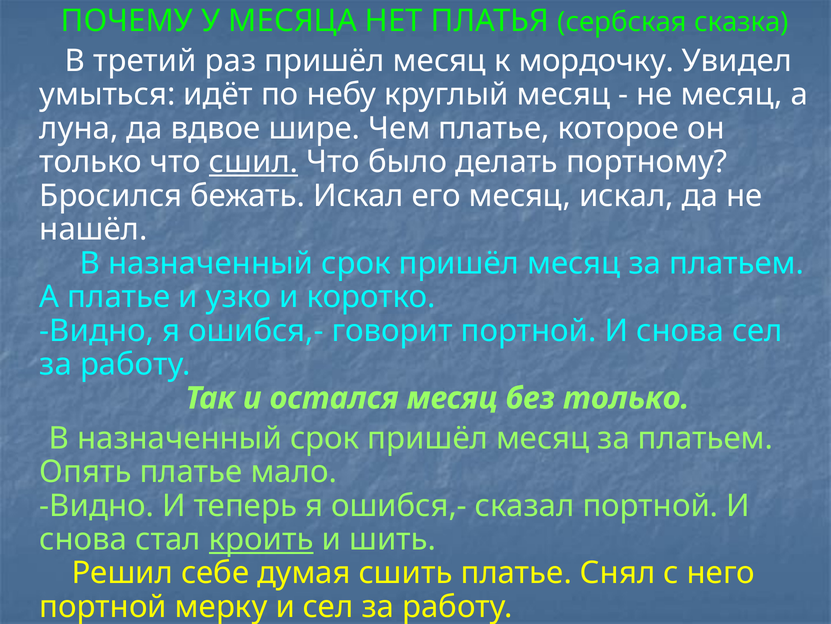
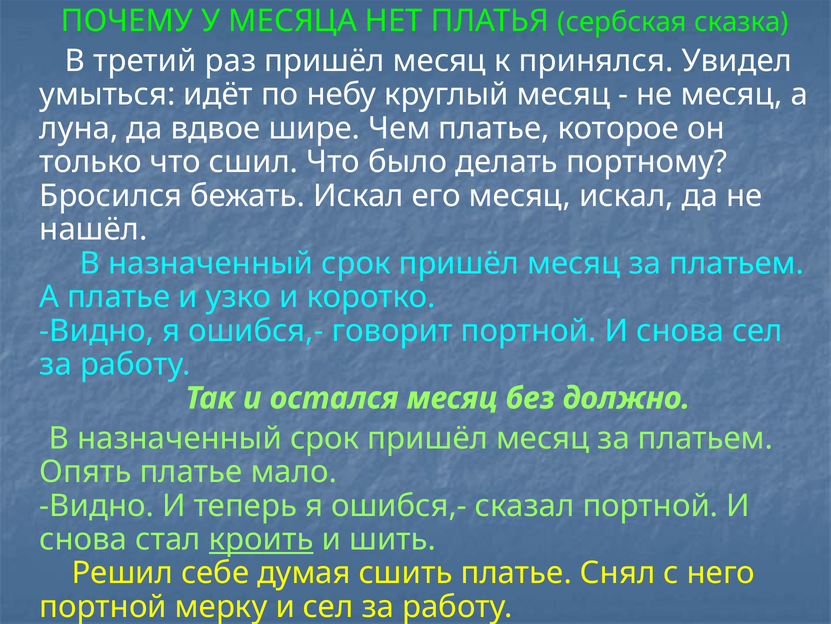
мордочку: мордочку -> принялся
сшил underline: present -> none
без только: только -> должно
